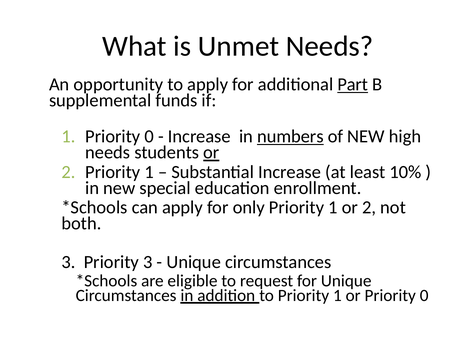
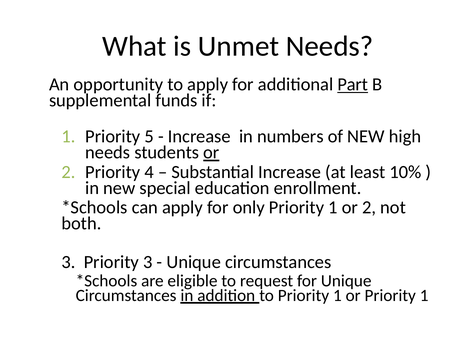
1 Priority 0: 0 -> 5
numbers underline: present -> none
2 Priority 1: 1 -> 4
or Priority 0: 0 -> 1
